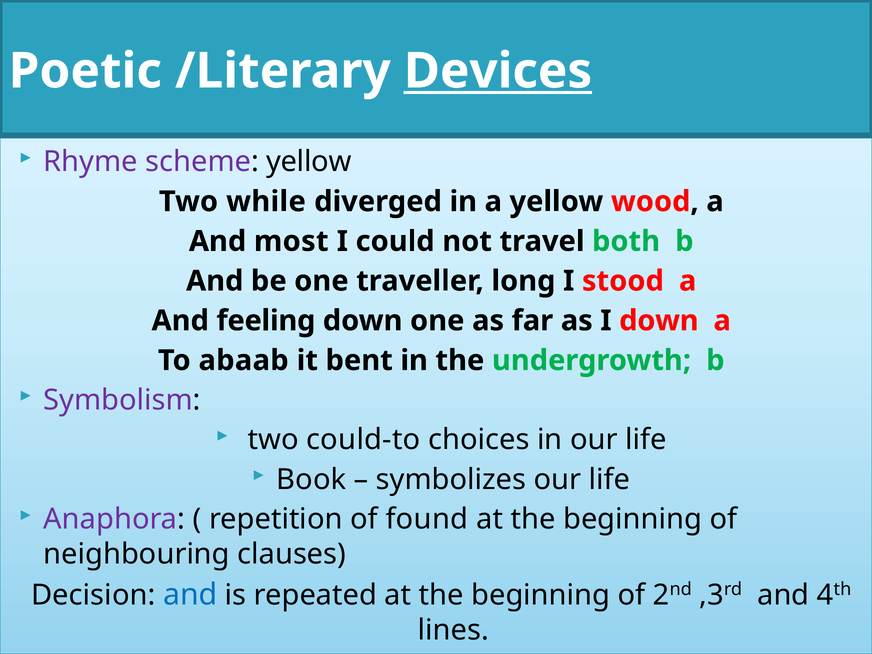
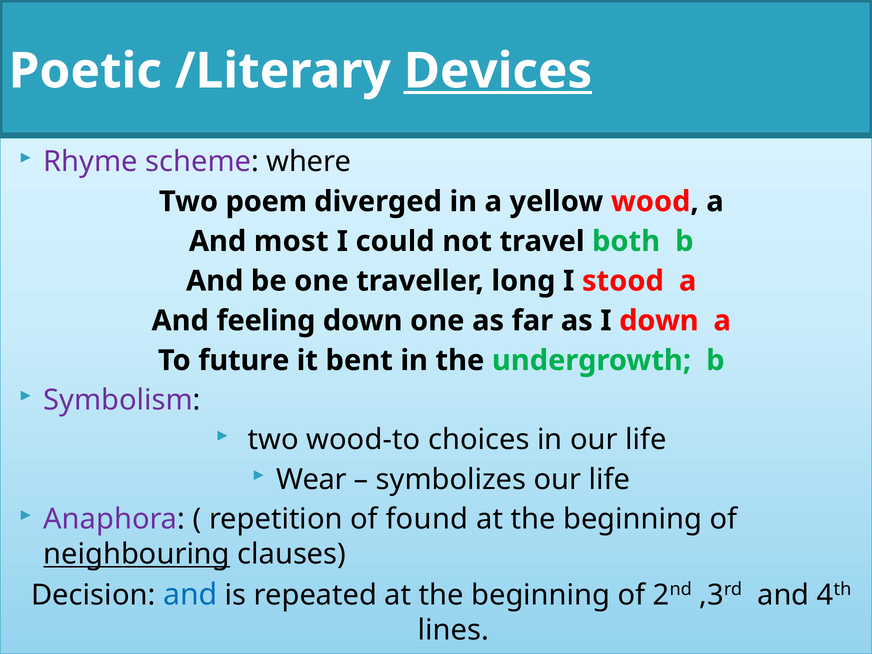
scheme yellow: yellow -> where
while: while -> poem
abaab: abaab -> future
could-to: could-to -> wood-to
Book: Book -> Wear
neighbouring underline: none -> present
